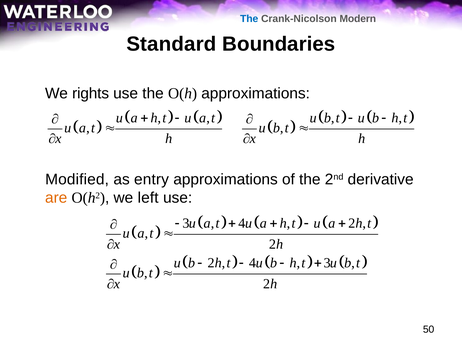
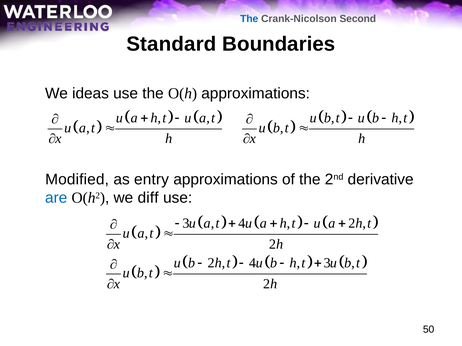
Modern: Modern -> Second
rights: rights -> ideas
are colour: orange -> blue
left: left -> diff
